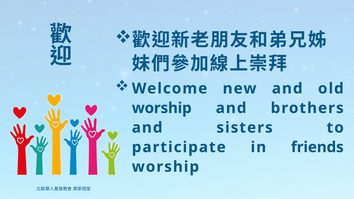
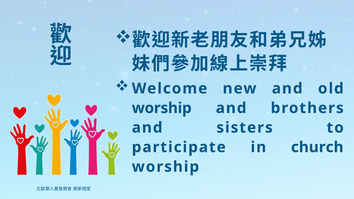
friends: friends -> church
